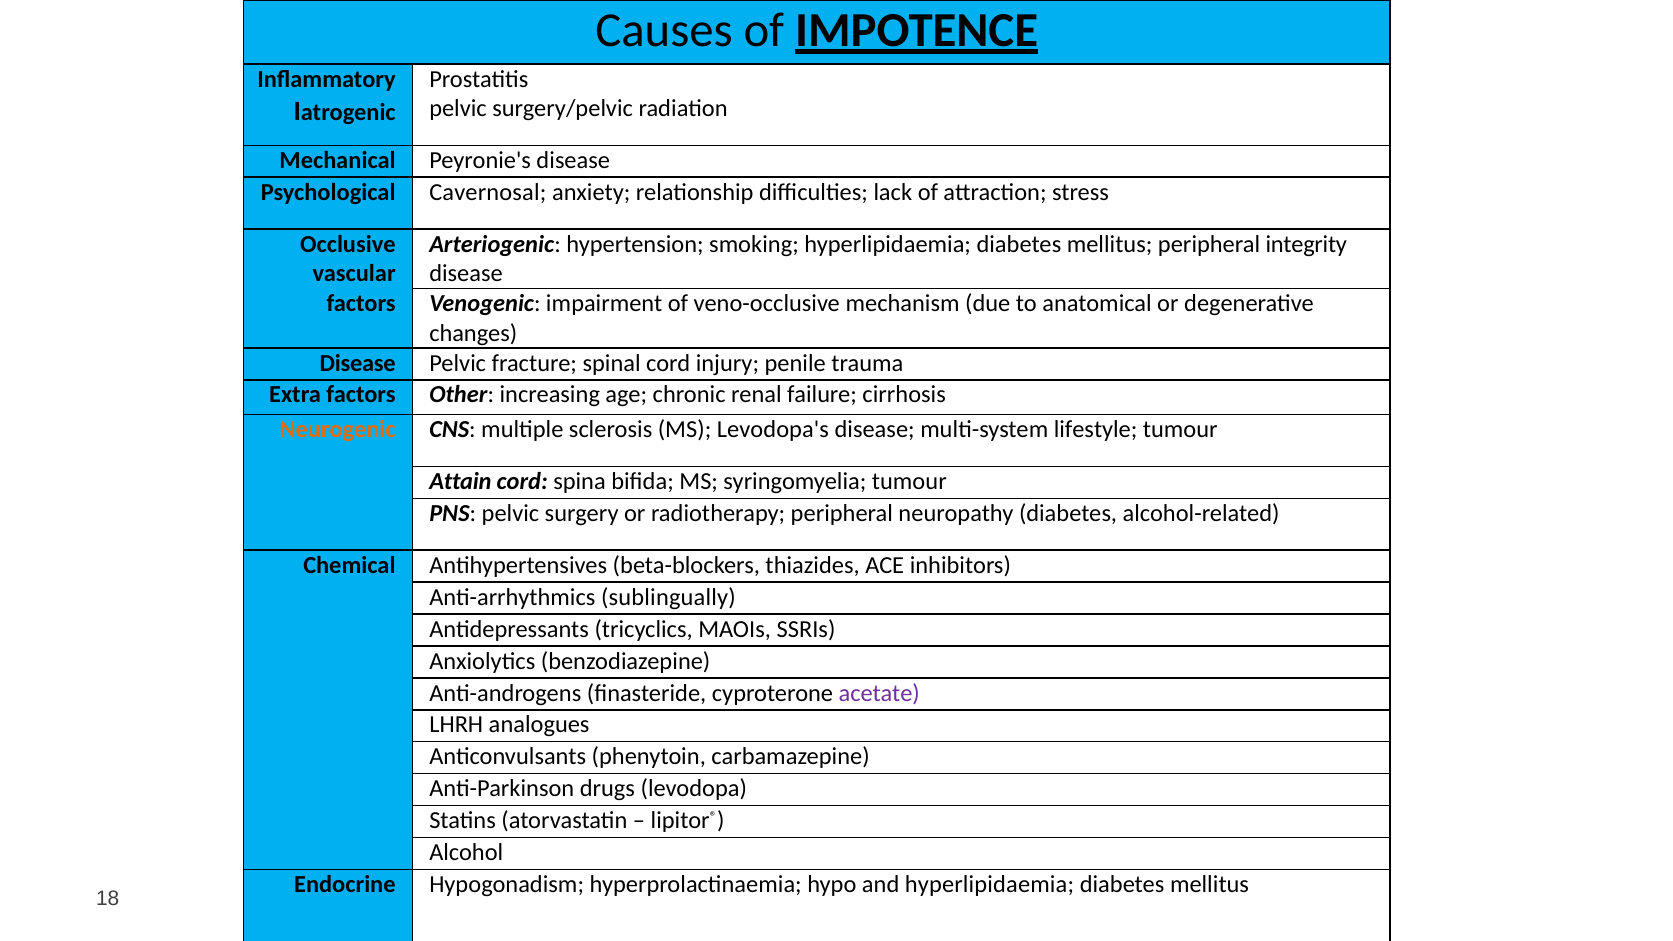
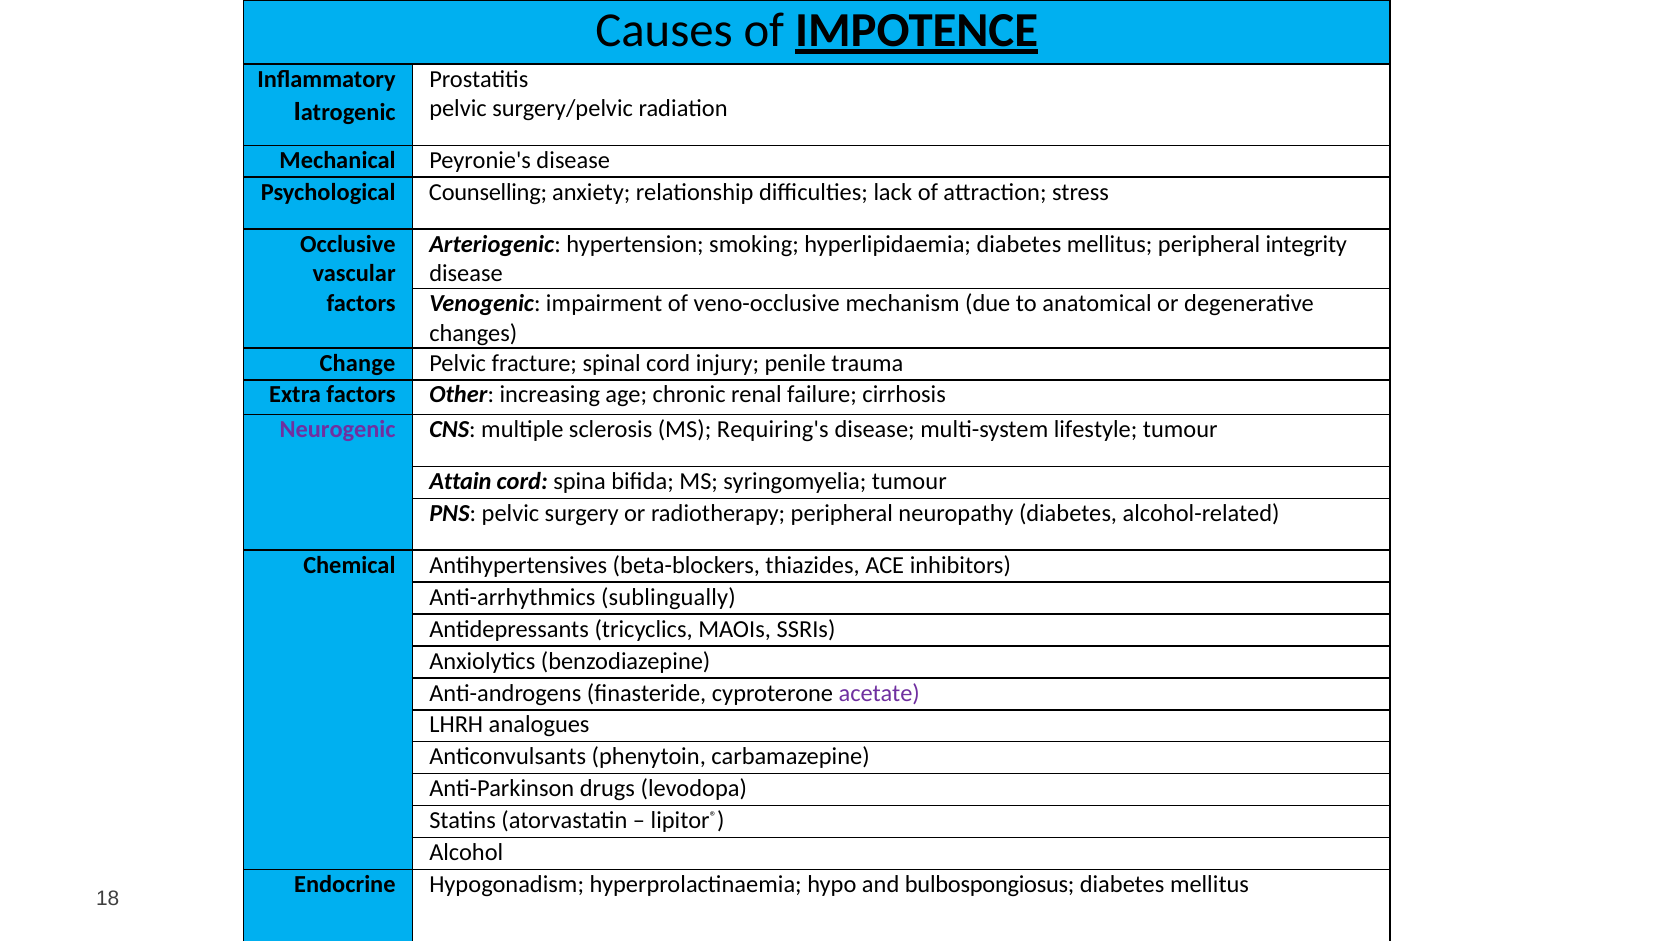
Cavernosal: Cavernosal -> Counselling
Disease at (358, 363): Disease -> Change
Neurogenic colour: orange -> purple
Levodopa's: Levodopa's -> Requiring's
and hyperlipidaemia: hyperlipidaemia -> bulbospongiosus
